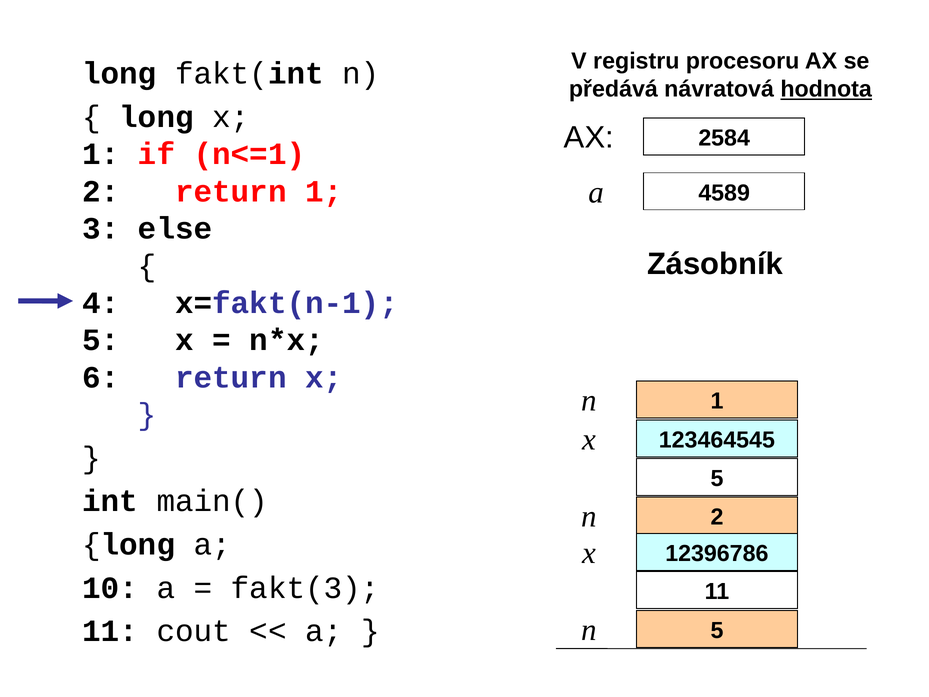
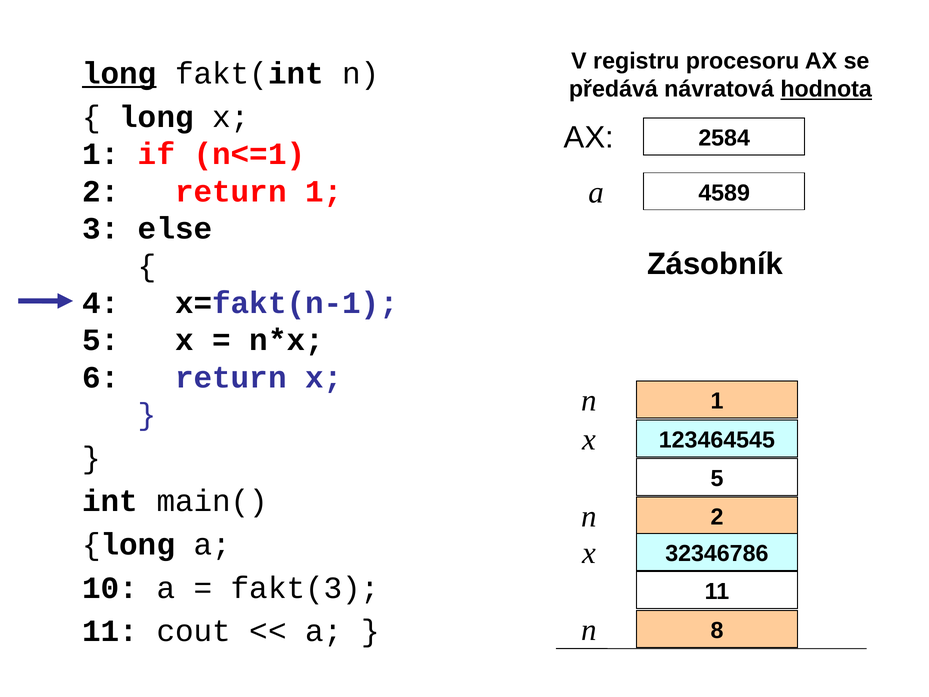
long at (119, 74) underline: none -> present
12396786: 12396786 -> 32346786
5 at (717, 630): 5 -> 8
